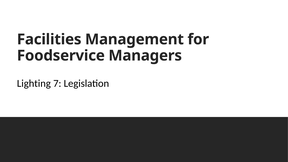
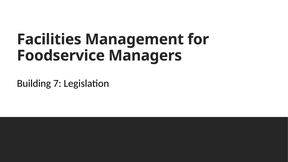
Lighting: Lighting -> Building
